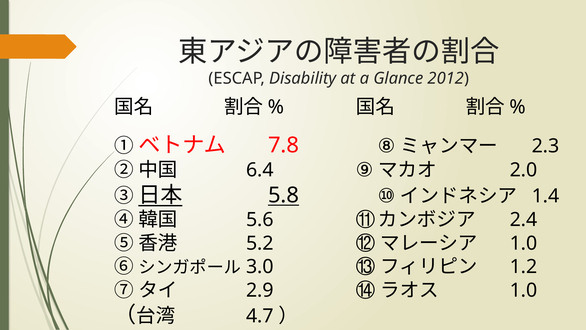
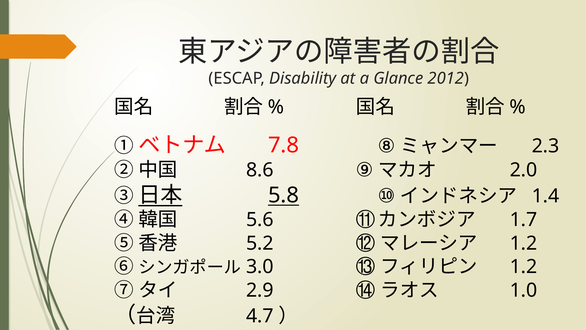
6.4: 6.4 -> 8.6
2.4: 2.4 -> 1.7
1.0 at (524, 243): 1.0 -> 1.2
